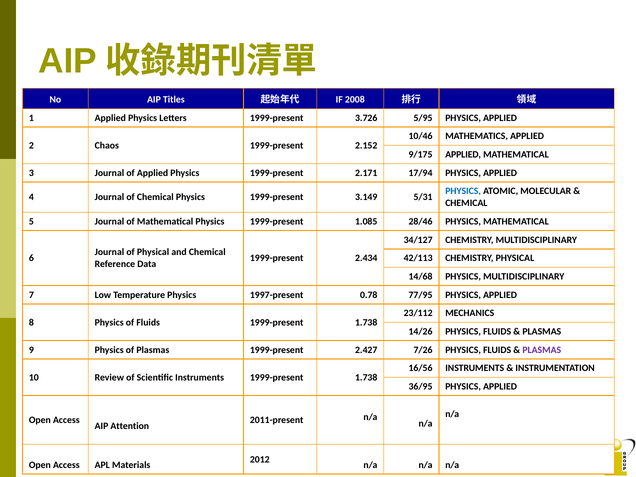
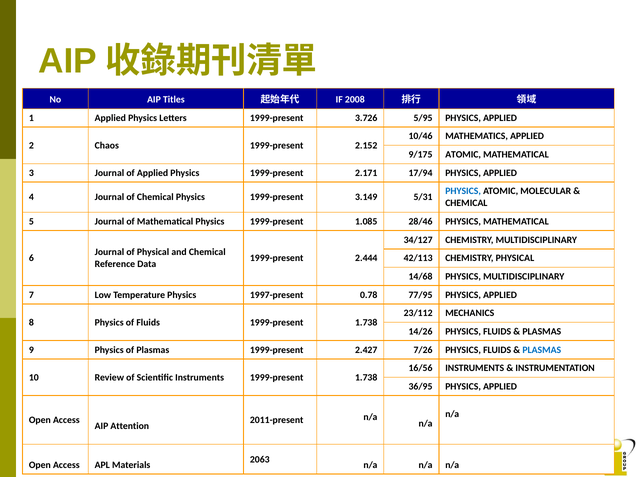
9/175 APPLIED: APPLIED -> ATOMIC
2.434: 2.434 -> 2.444
PLASMAS at (542, 350) colour: purple -> blue
2012: 2012 -> 2063
